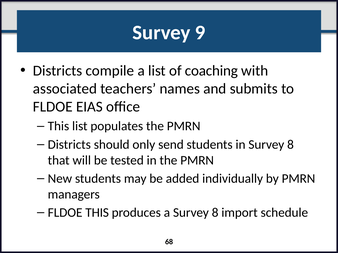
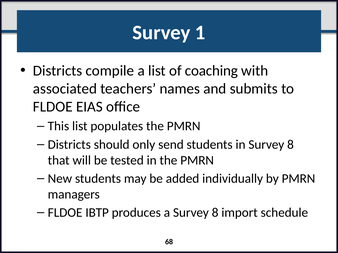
9: 9 -> 1
FLDOE THIS: THIS -> IBTP
